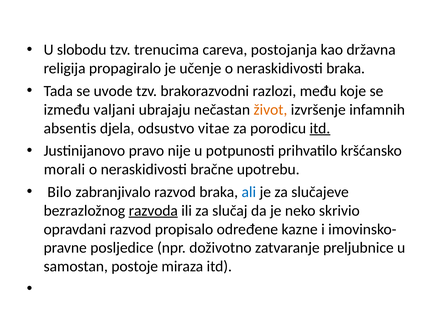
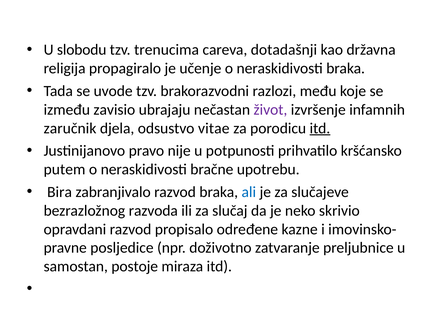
postojanja: postojanja -> dotadašnji
valjani: valjani -> zavisio
život colour: orange -> purple
absentis: absentis -> zaručnik
morali: morali -> putem
Bilo: Bilo -> Bira
razvoda underline: present -> none
